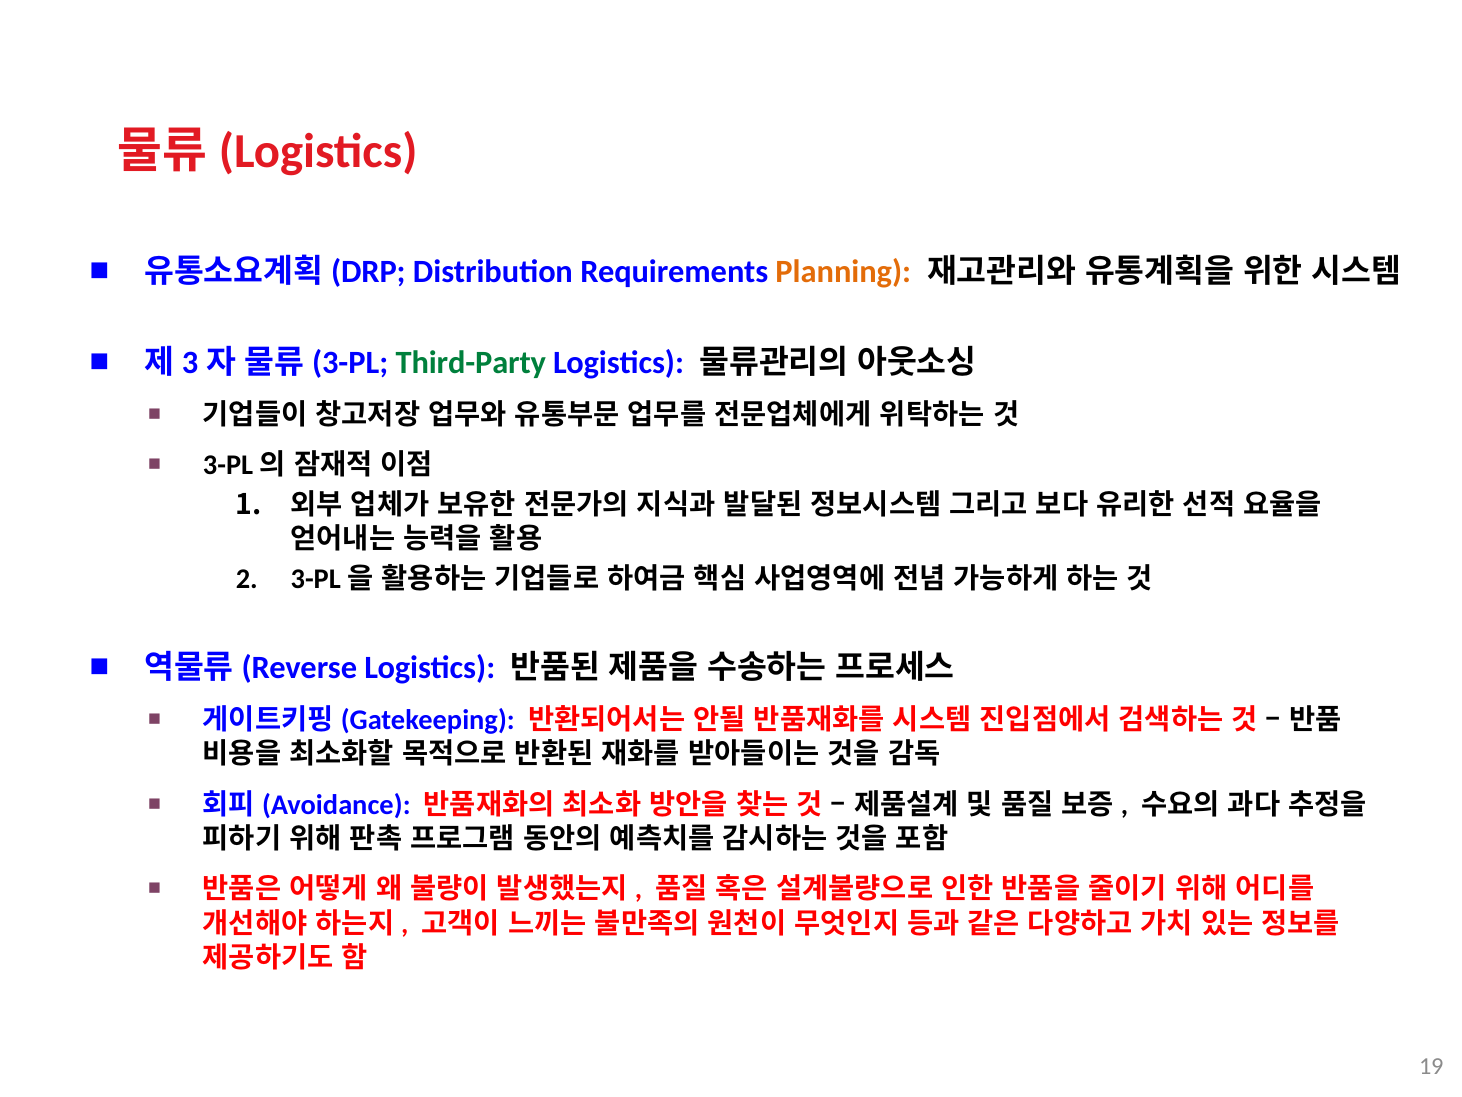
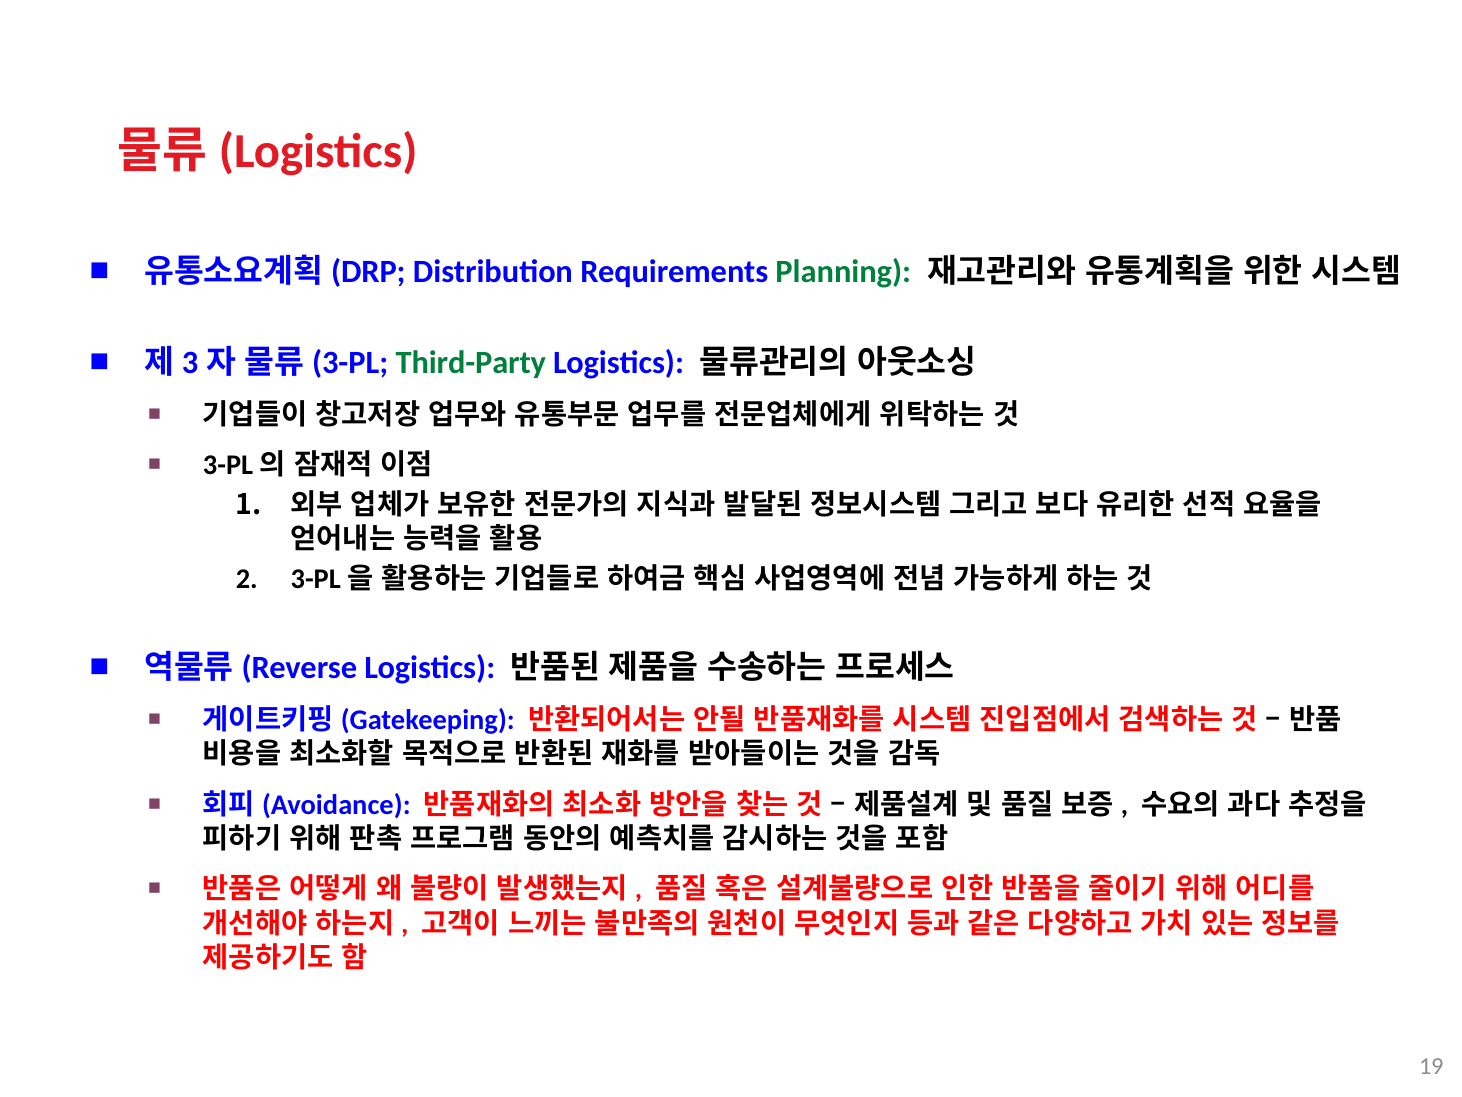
Planning colour: orange -> green
